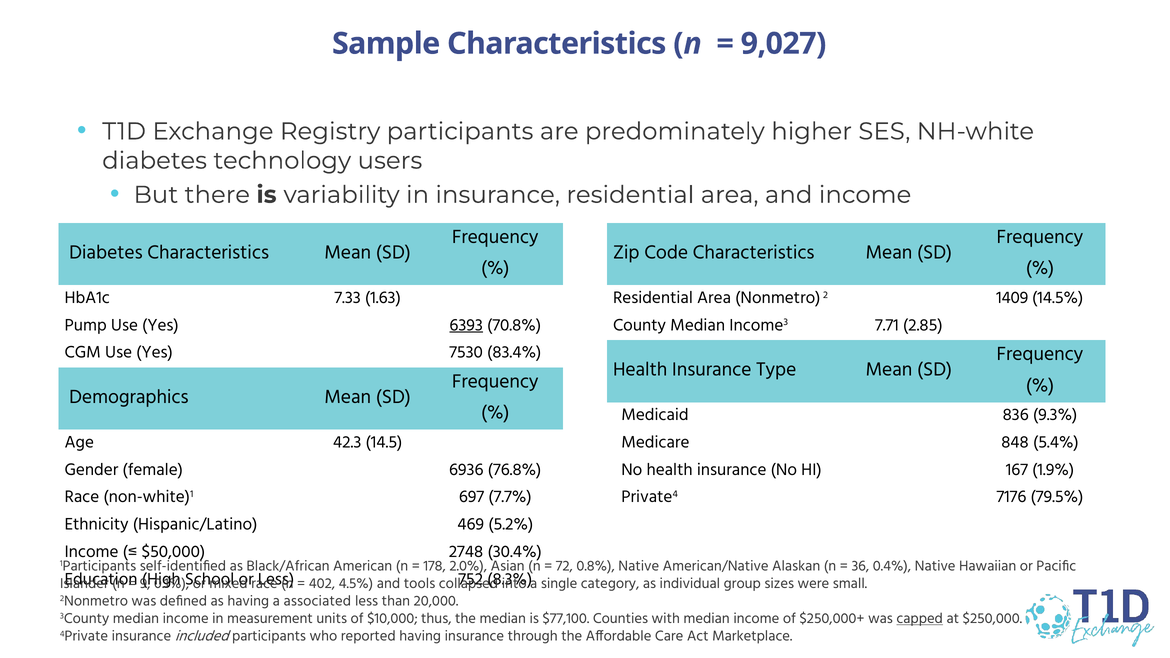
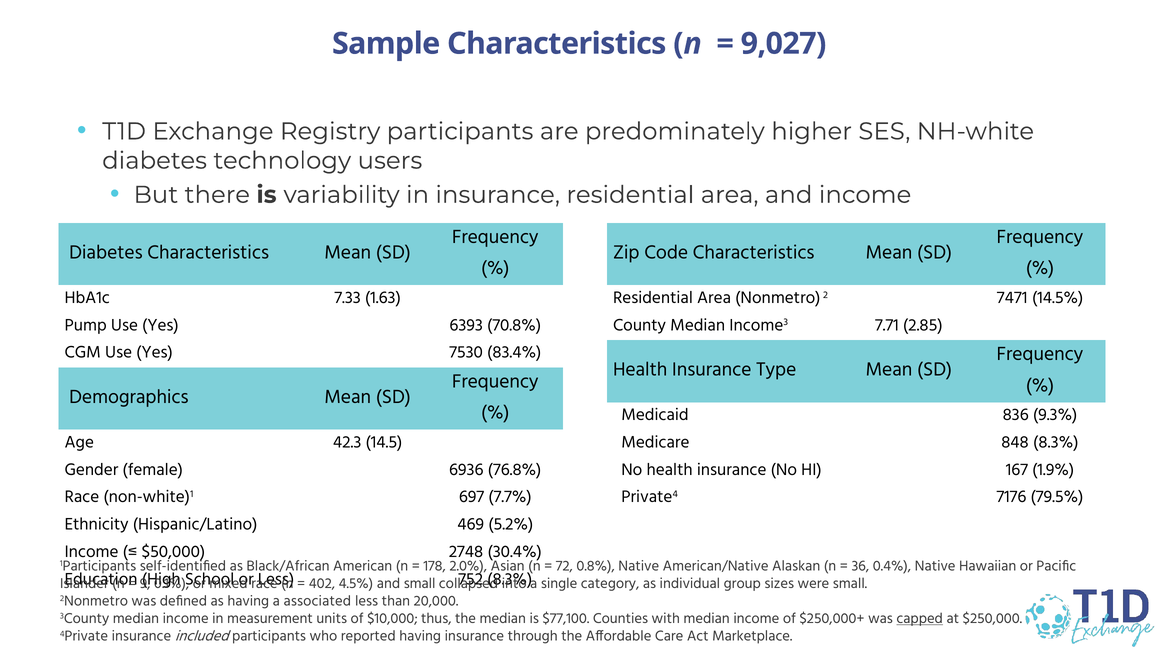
1409: 1409 -> 7471
6393 underline: present -> none
848 5.4%: 5.4% -> 8.3%
and tools: tools -> small
